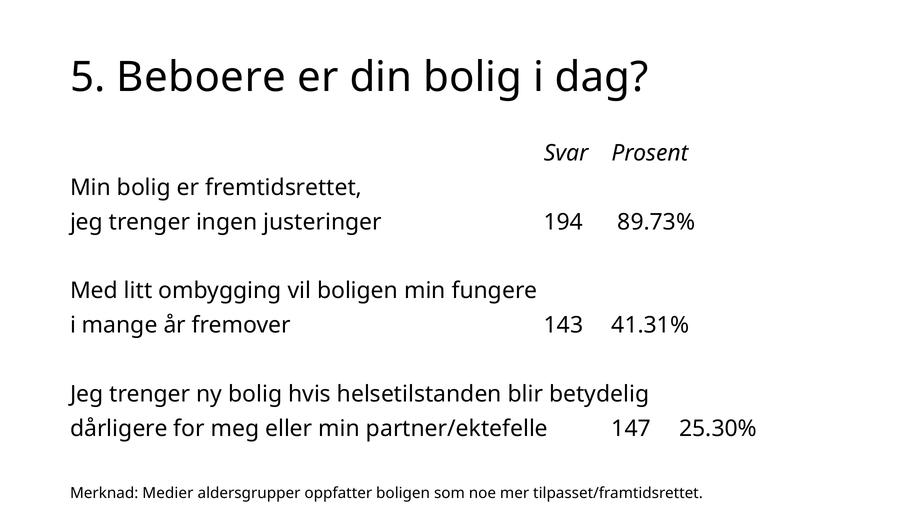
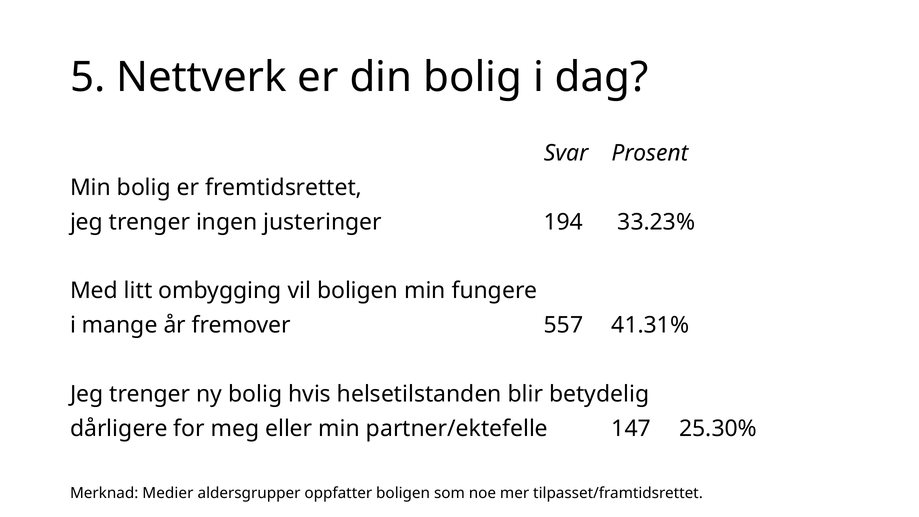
Beboere: Beboere -> Nettverk
89.73%: 89.73% -> 33.23%
143: 143 -> 557
